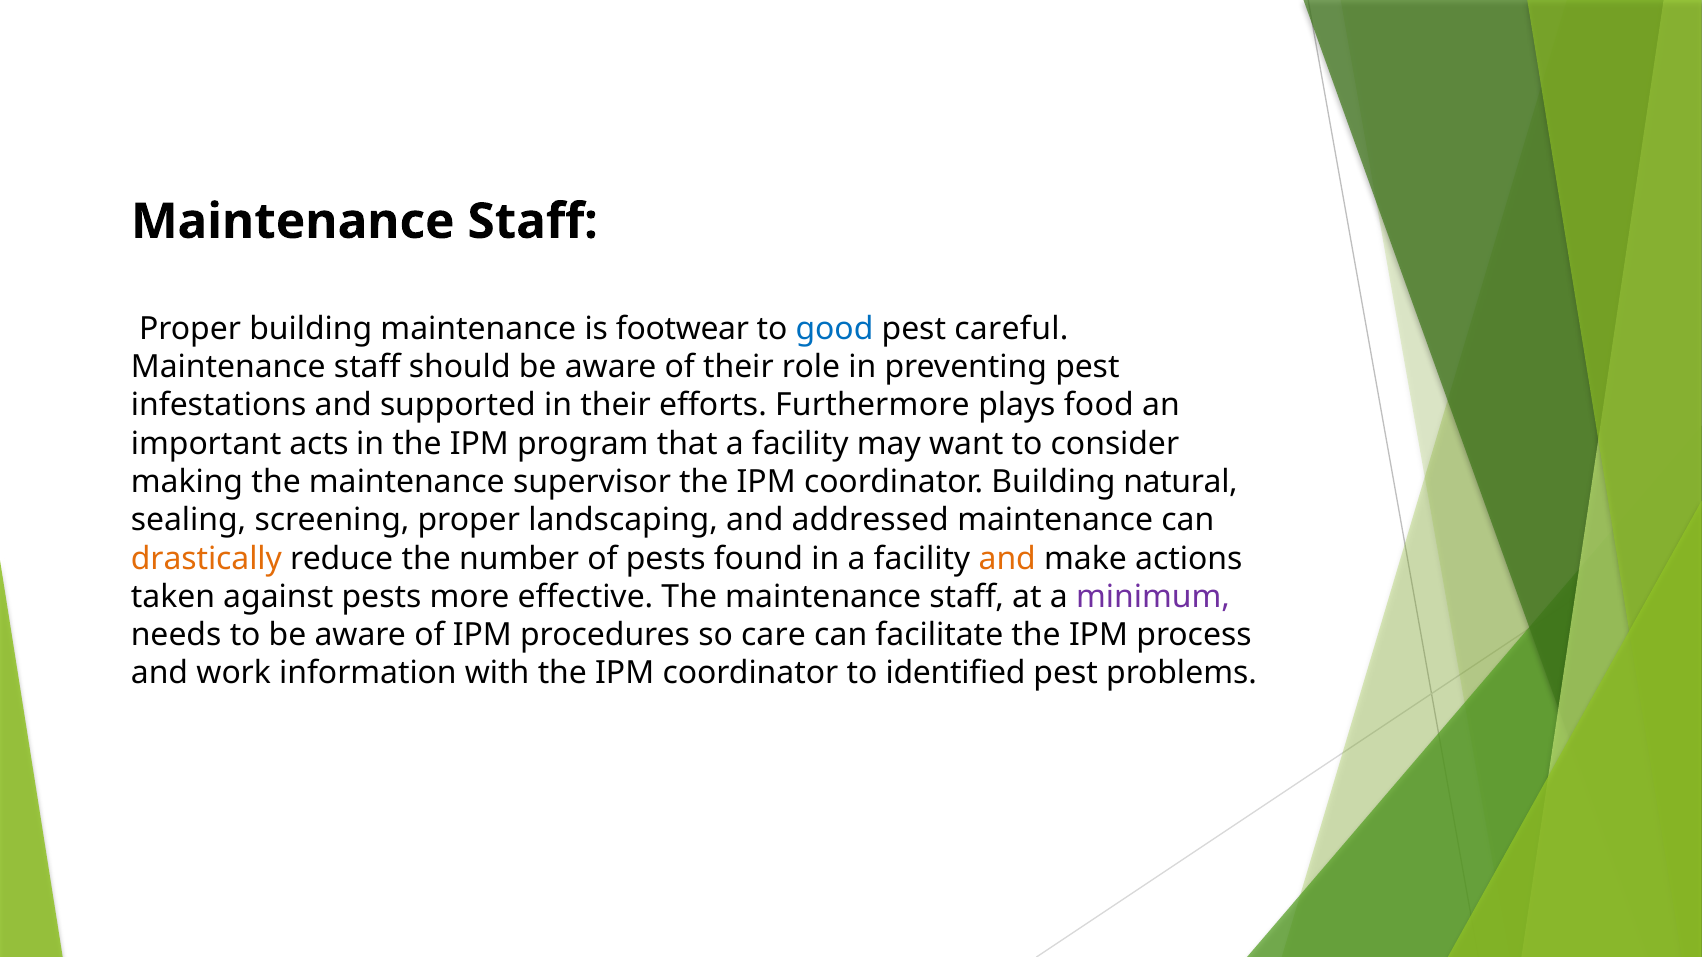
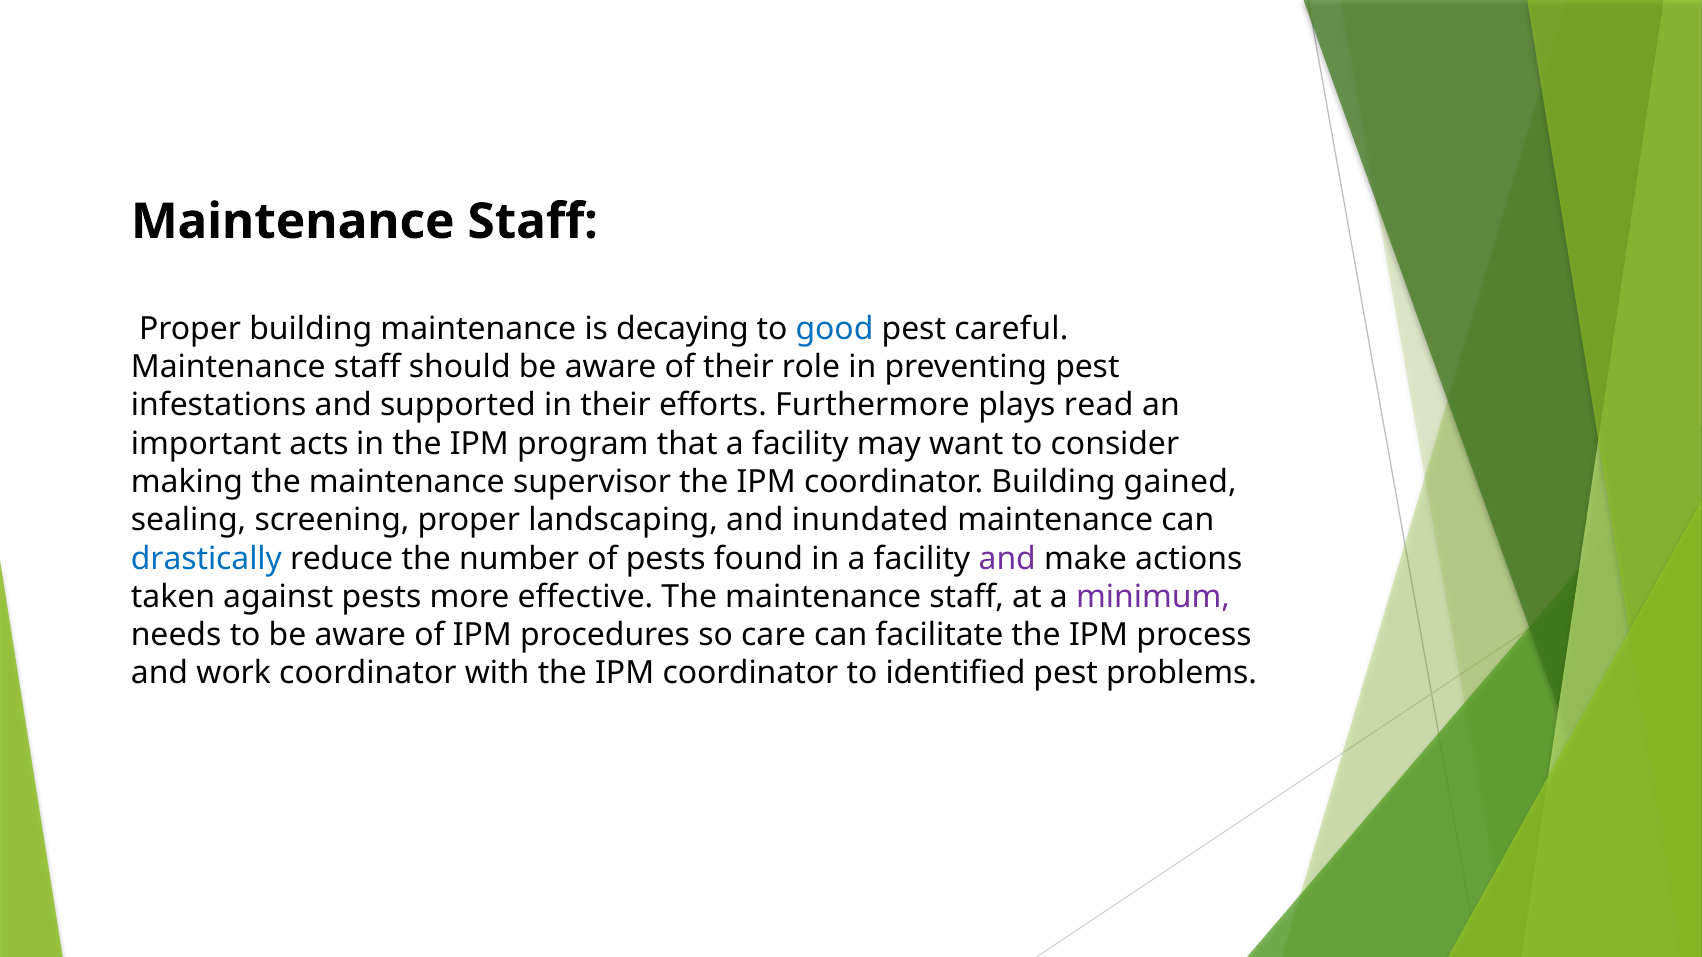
footwear: footwear -> decaying
food: food -> read
natural: natural -> gained
addressed: addressed -> inundated
drastically colour: orange -> blue
and at (1007, 559) colour: orange -> purple
work information: information -> coordinator
